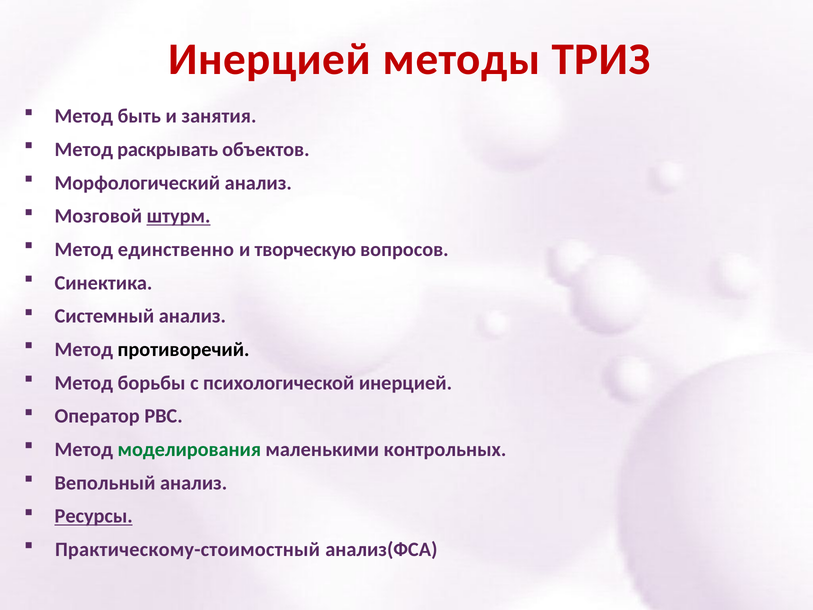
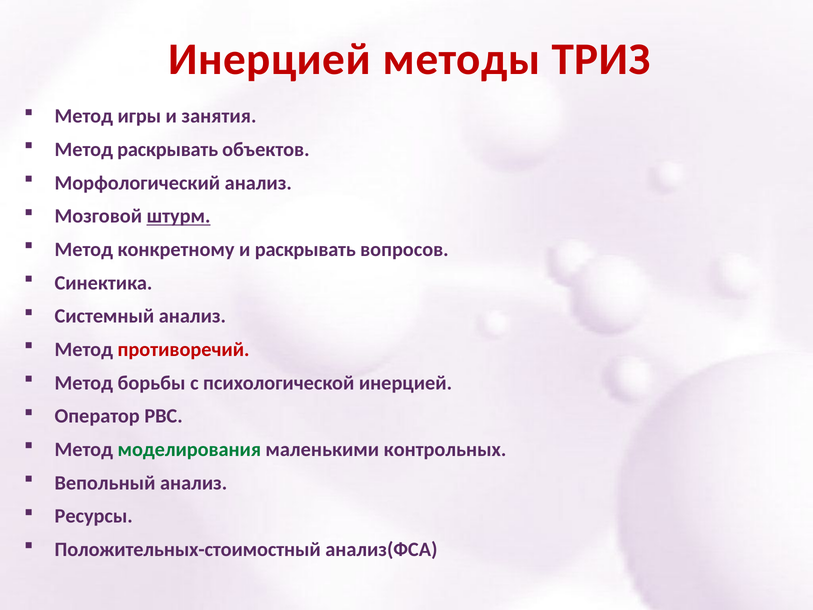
быть: быть -> игры
единственно: единственно -> конкретному
и творческую: творческую -> раскрывать
противоречий colour: black -> red
Ресурсы underline: present -> none
Практическому-стоимостный: Практическому-стоимостный -> Положительных-стоимостный
